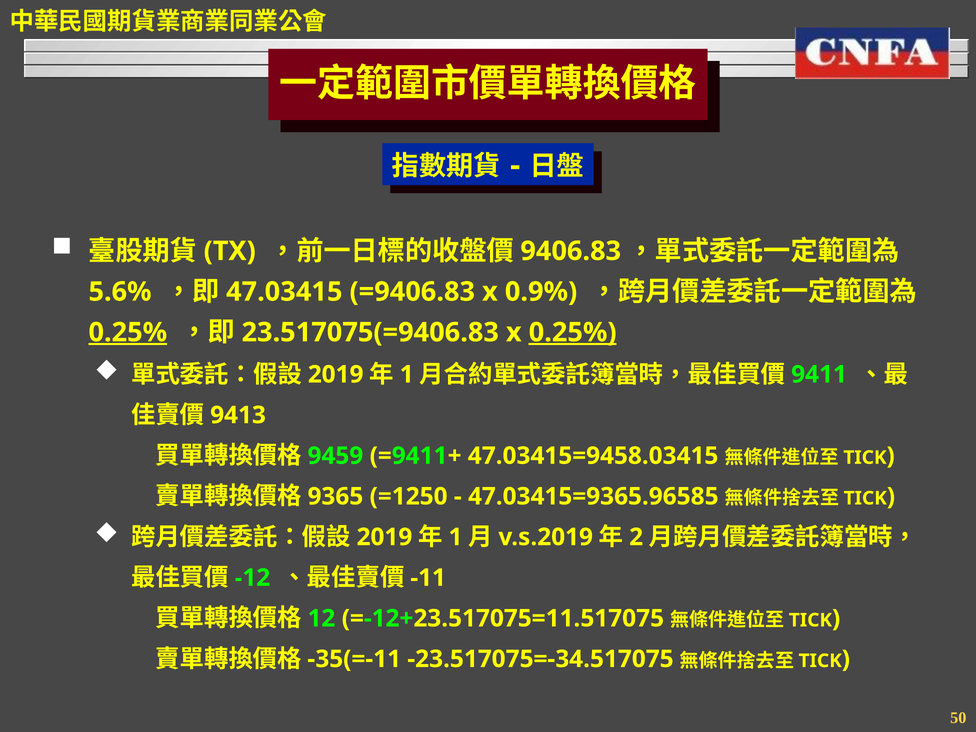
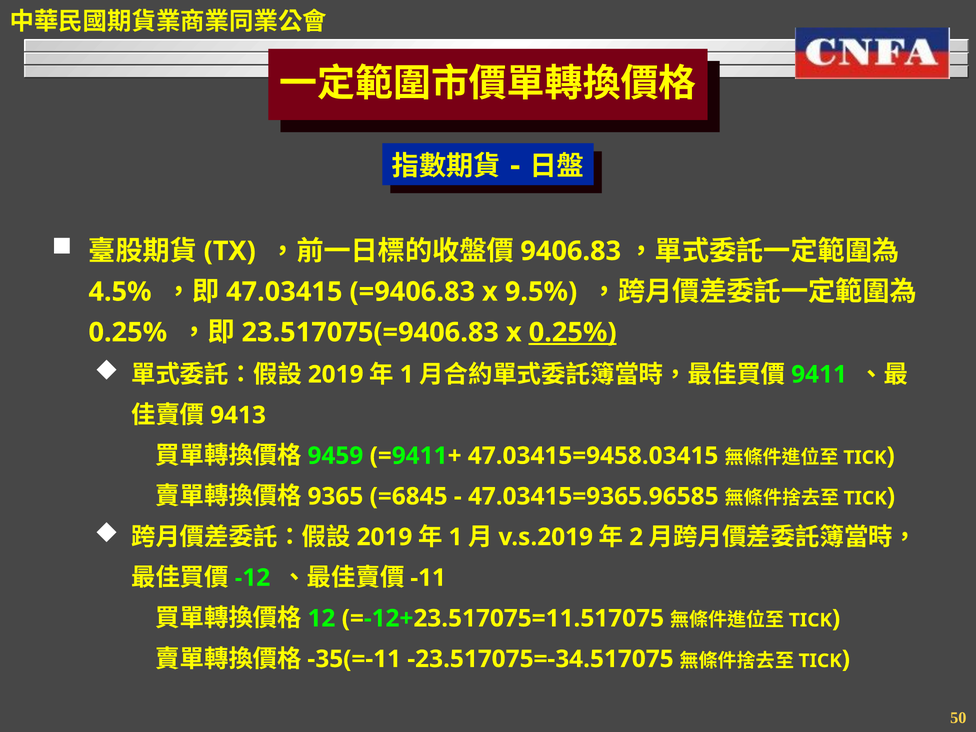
5.6%: 5.6% -> 4.5%
0.9%: 0.9% -> 9.5%
0.25% at (128, 332) underline: present -> none
=1250: =1250 -> =6845
